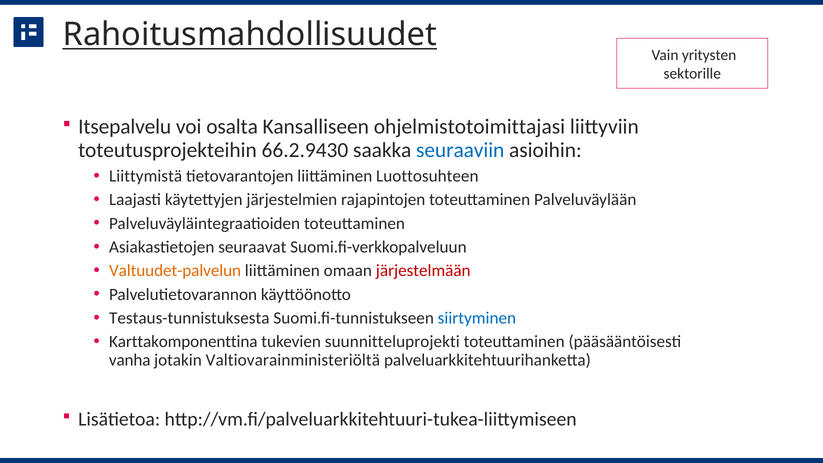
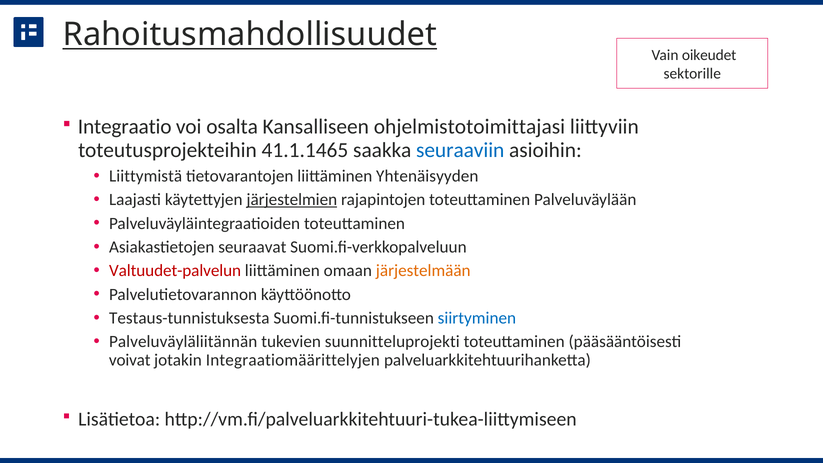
yritysten: yritysten -> oikeudet
Itsepalvelu: Itsepalvelu -> Integraatio
66.2.9430: 66.2.9430 -> 41.1.1465
Luottosuhteen: Luottosuhteen -> Yhtenäisyyden
järjestelmien underline: none -> present
Valtuudet-palvelun colour: orange -> red
järjestelmään colour: red -> orange
Karttakomponenttina: Karttakomponenttina -> Palveluväyläliitännän
vanha: vanha -> voivat
Valtiovarainministeriöltä: Valtiovarainministeriöltä -> Integraatiomäärittelyjen
